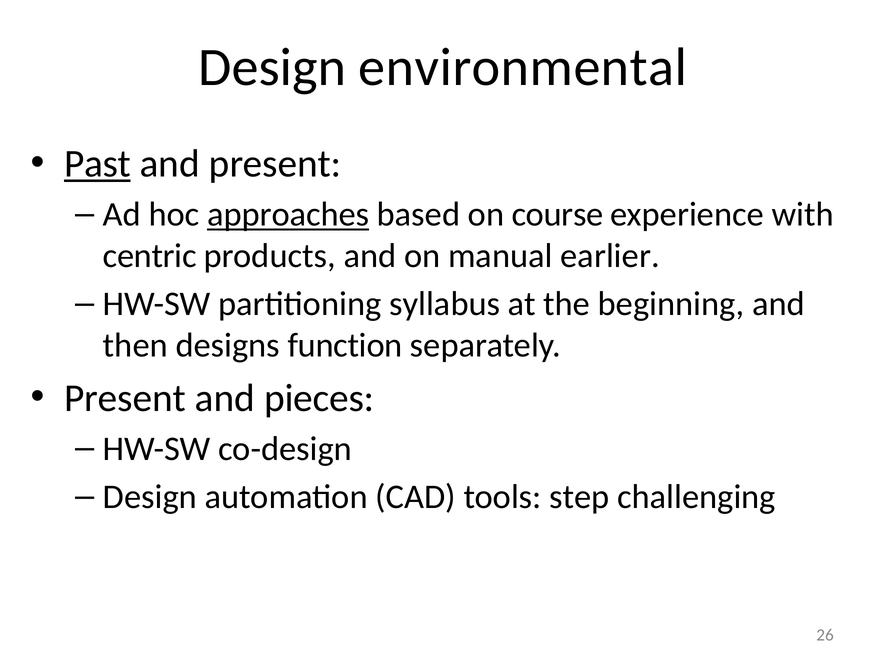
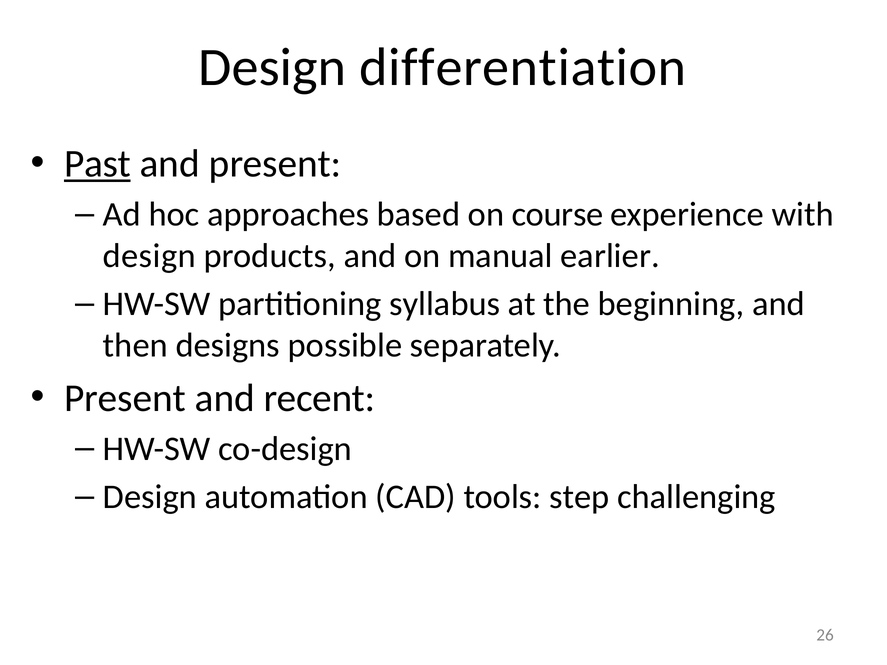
environmental: environmental -> differentiation
approaches underline: present -> none
centric at (150, 256): centric -> design
function: function -> possible
pieces: pieces -> recent
